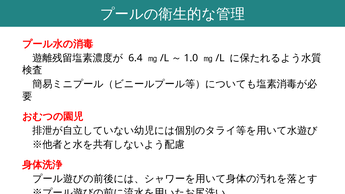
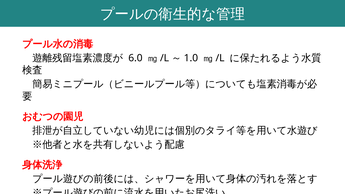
6.4: 6.4 -> 6.0
